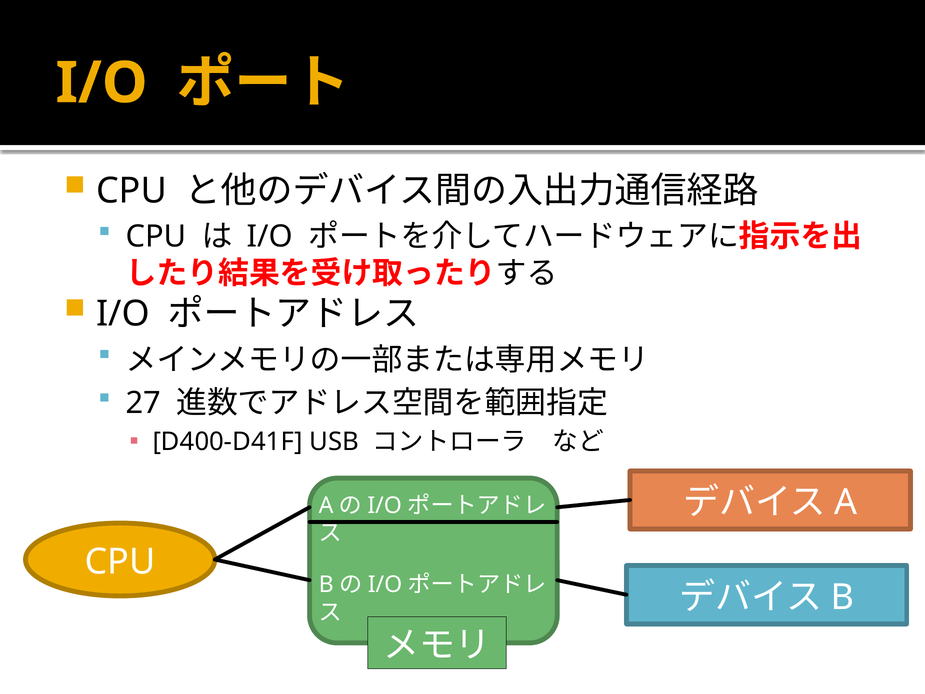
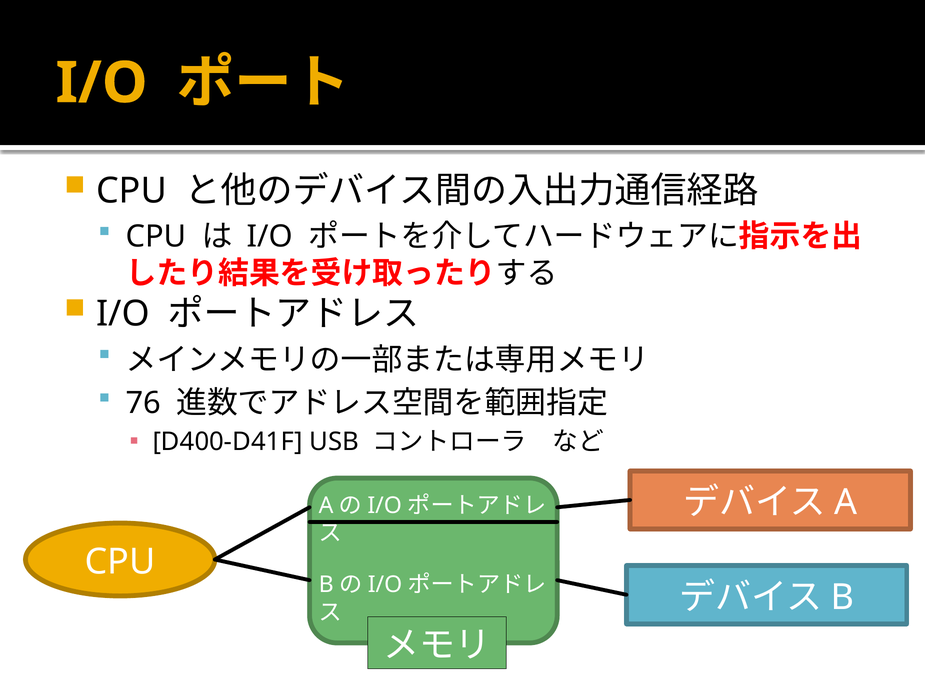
27: 27 -> 76
